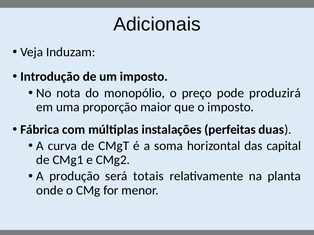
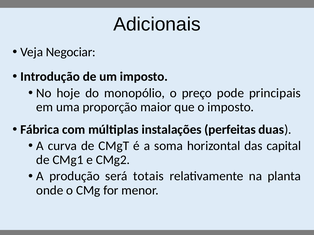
Induzam: Induzam -> Negociar
nota: nota -> hoje
produzirá: produzirá -> principais
